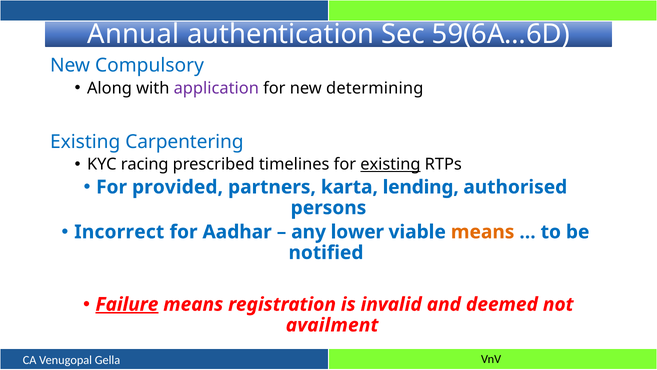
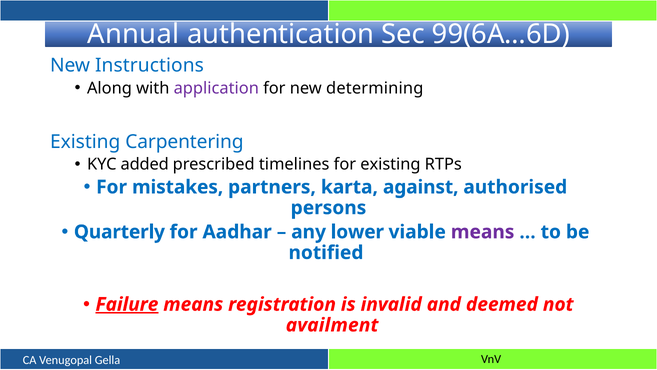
59(6A…6D: 59(6A…6D -> 99(6A…6D
Compulsory: Compulsory -> Instructions
racing: racing -> added
existing at (390, 164) underline: present -> none
provided: provided -> mistakes
lending: lending -> against
Incorrect: Incorrect -> Quarterly
means at (483, 232) colour: orange -> purple
